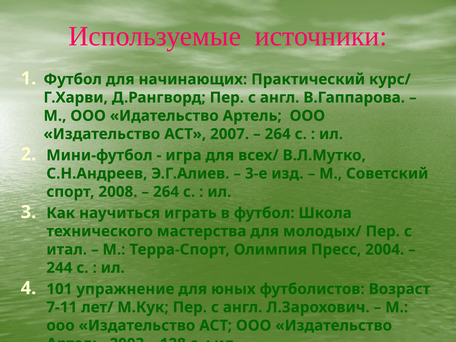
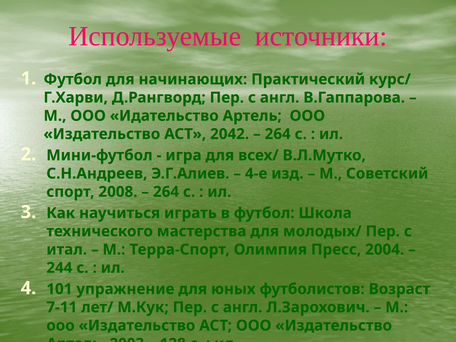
2007: 2007 -> 2042
3-е: 3-е -> 4-е
